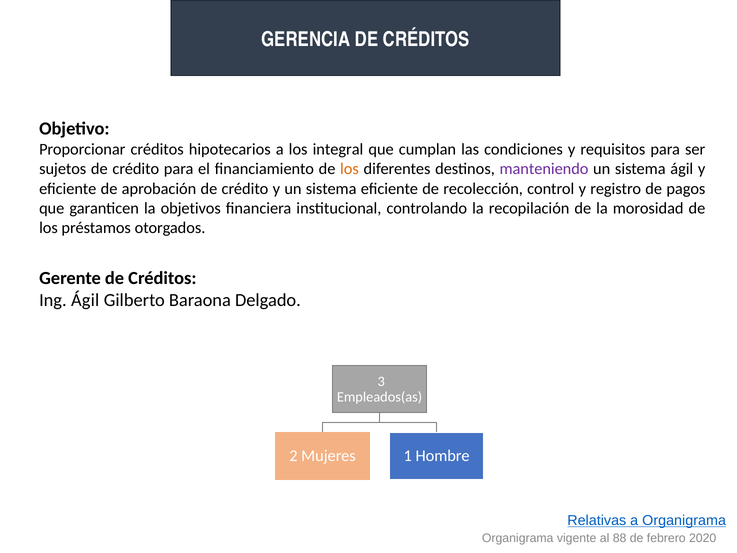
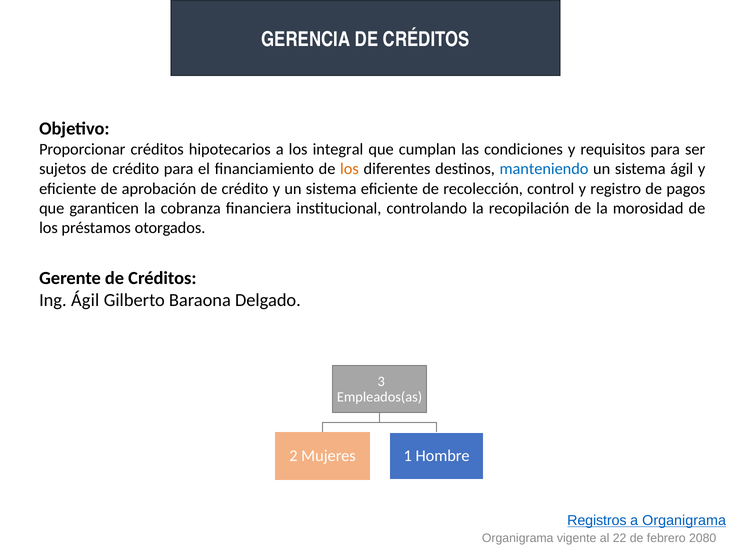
manteniendo colour: purple -> blue
objetivos: objetivos -> cobranza
Relativas: Relativas -> Registros
88: 88 -> 22
2020: 2020 -> 2080
